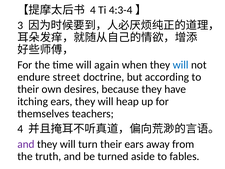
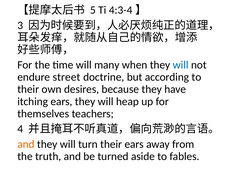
4 at (93, 10): 4 -> 5
again: again -> many
and at (26, 144) colour: purple -> orange
